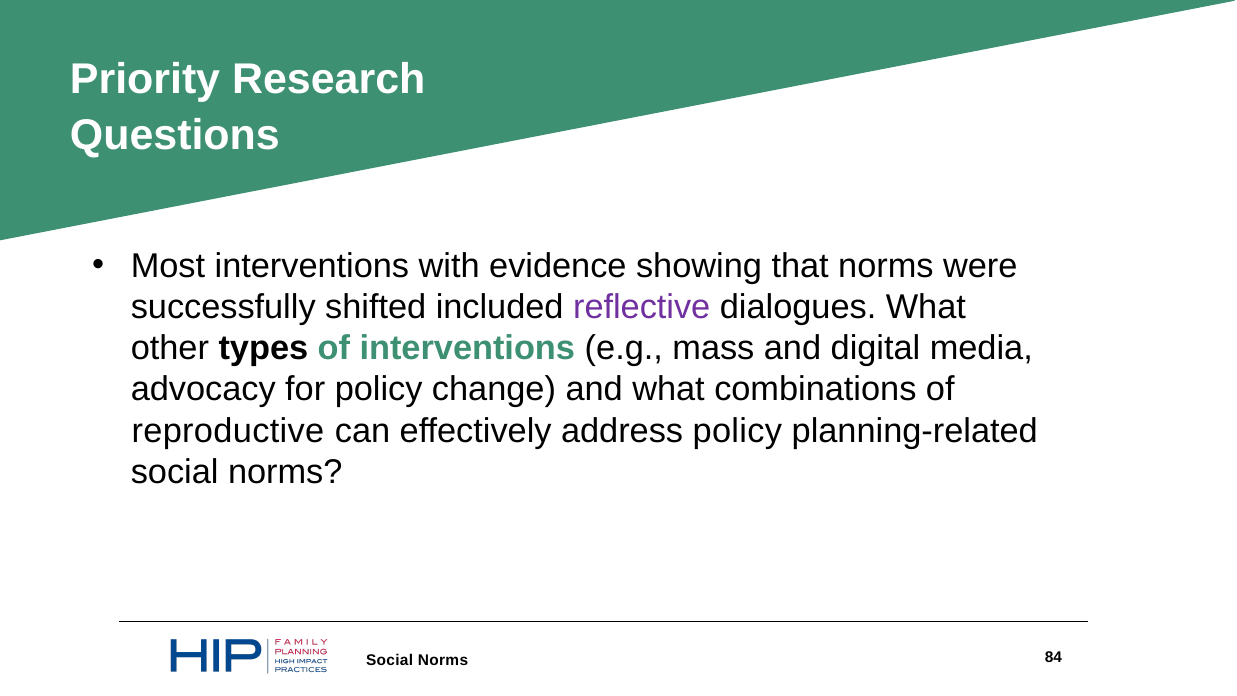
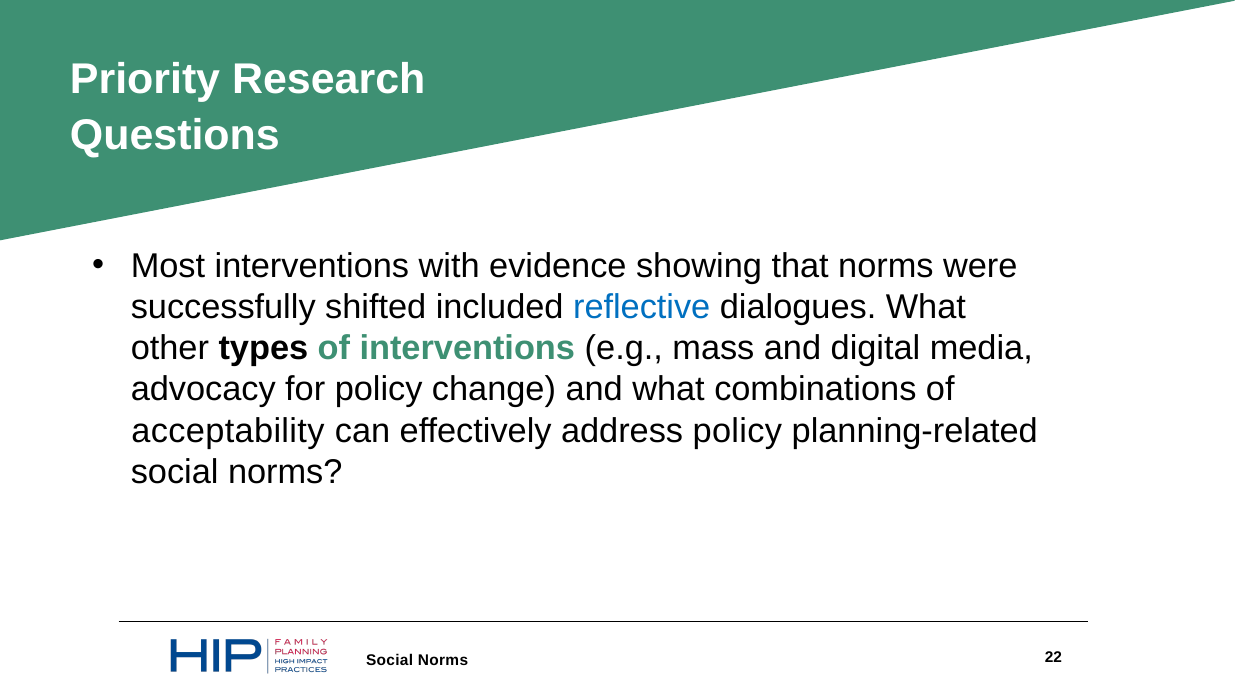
reflective colour: purple -> blue
reproductive: reproductive -> acceptability
84: 84 -> 22
